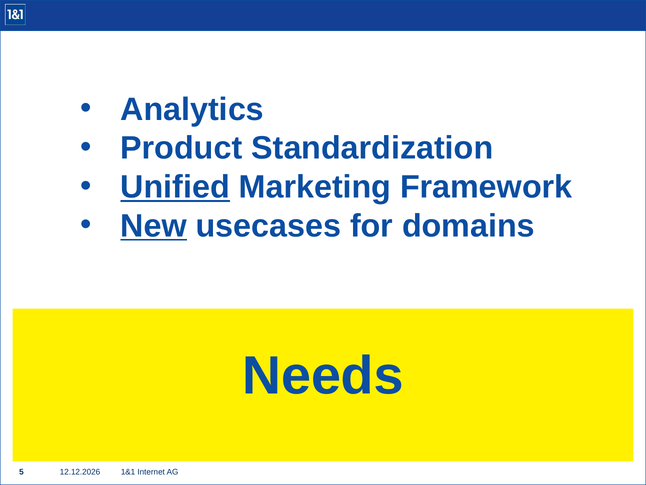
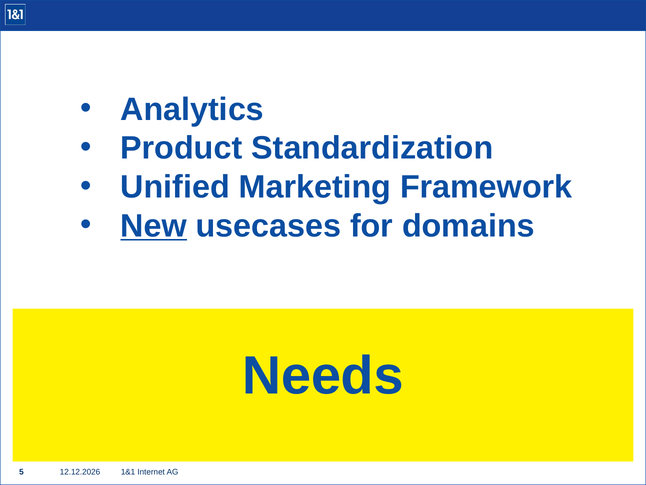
Unified underline: present -> none
